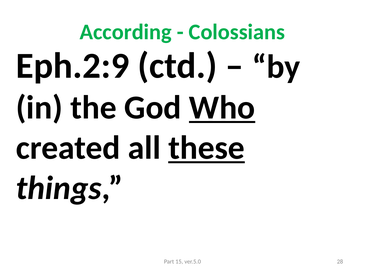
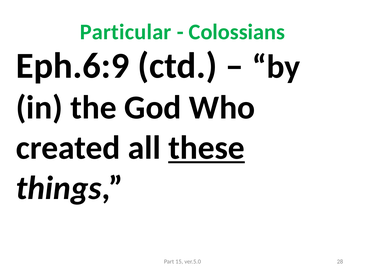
According: According -> Particular
Eph.2:9: Eph.2:9 -> Eph.6:9
Who underline: present -> none
